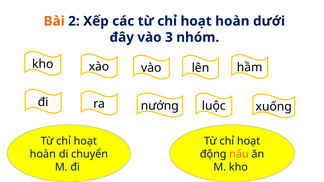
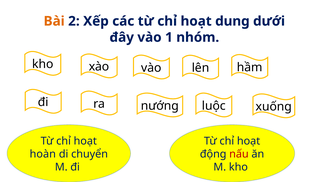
hoàn at (232, 21): hoàn -> dung
3: 3 -> 1
nấu colour: orange -> red
